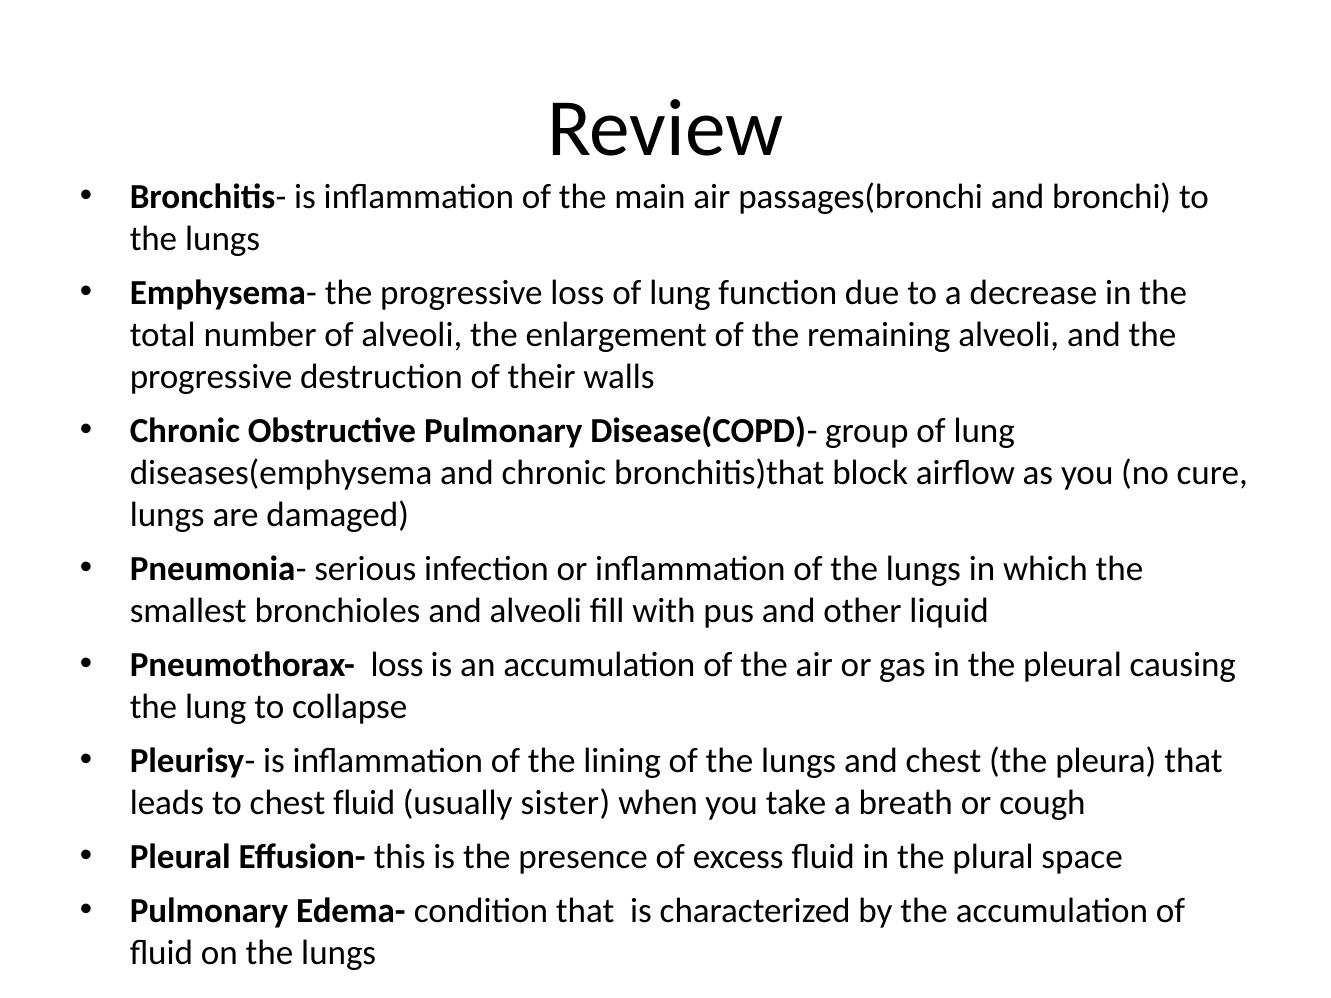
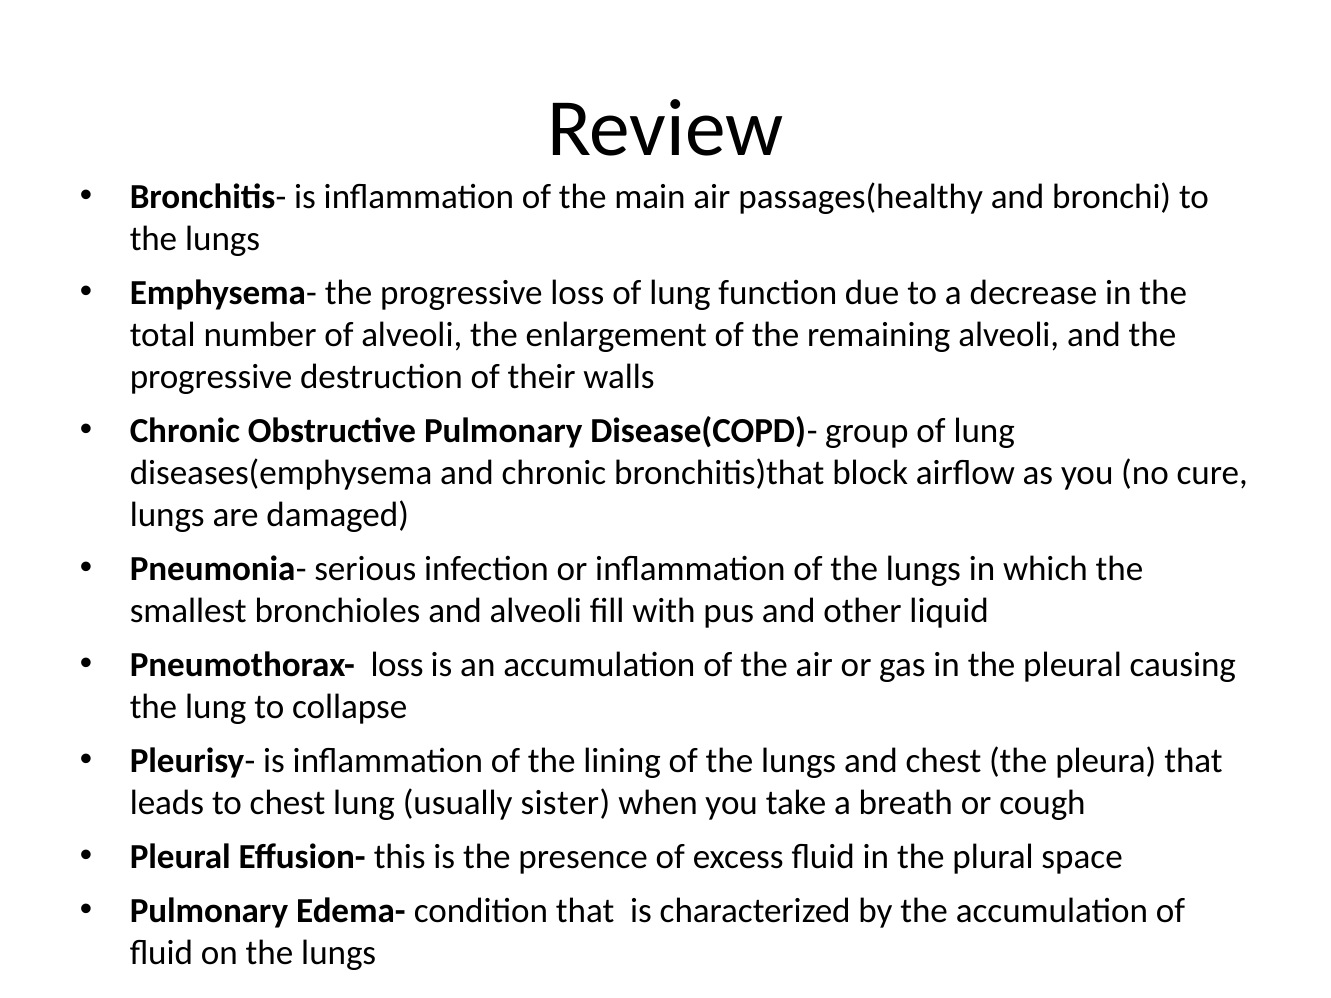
passages(bronchi: passages(bronchi -> passages(healthy
chest fluid: fluid -> lung
